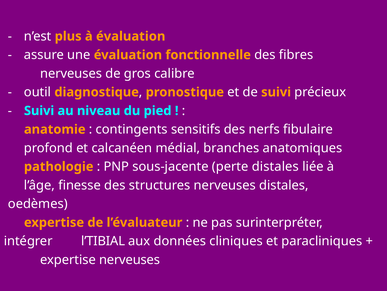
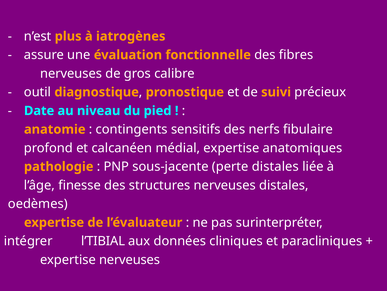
à évaluation: évaluation -> iatrogènes
Suivi at (39, 111): Suivi -> Date
médial branches: branches -> expertise
